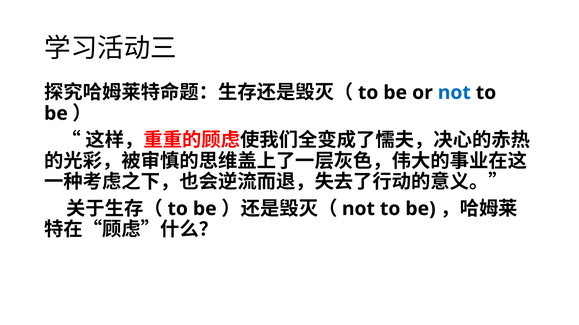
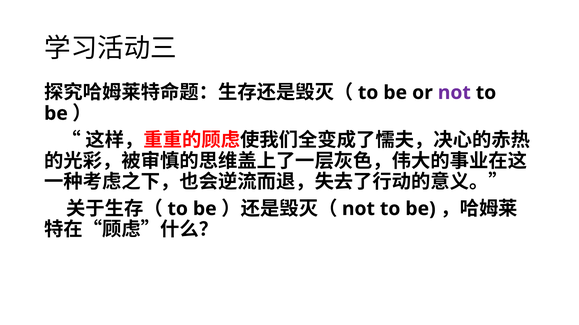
not at (454, 93) colour: blue -> purple
